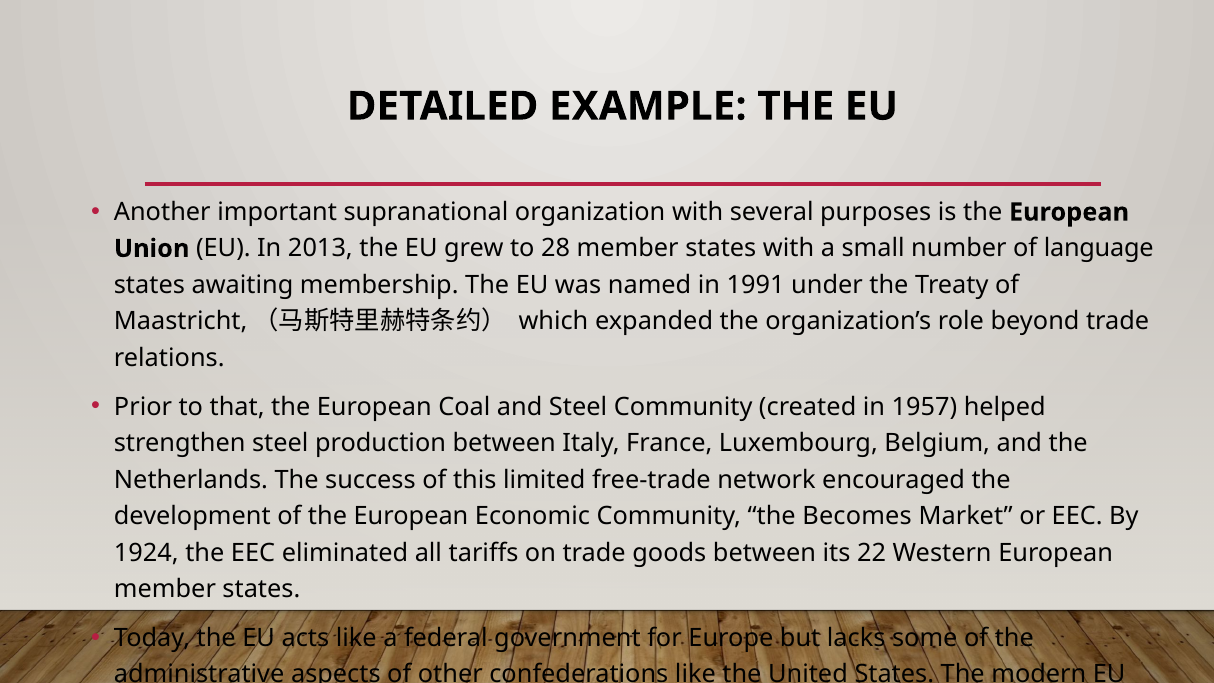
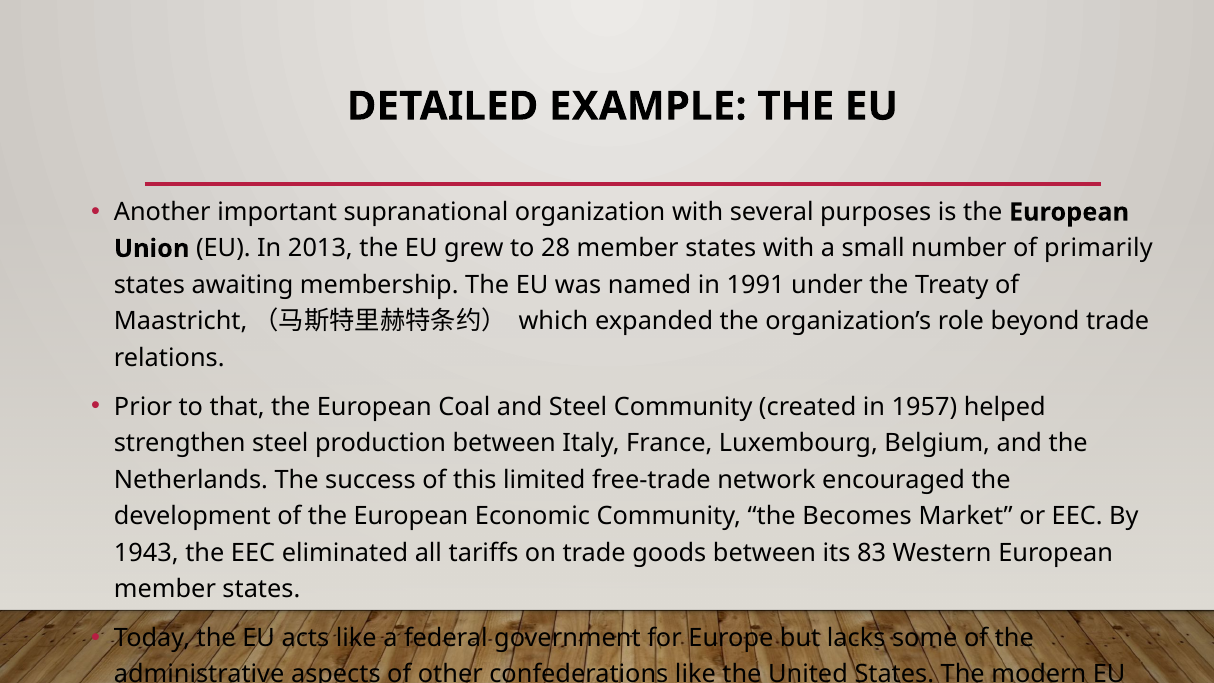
language: language -> primarily
1924: 1924 -> 1943
22: 22 -> 83
